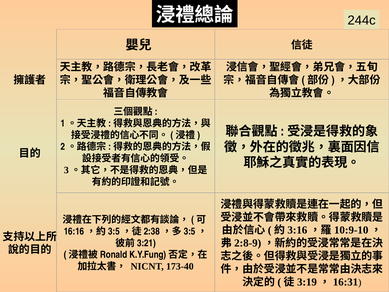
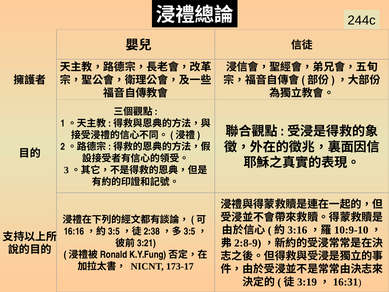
173-40: 173-40 -> 173-17
